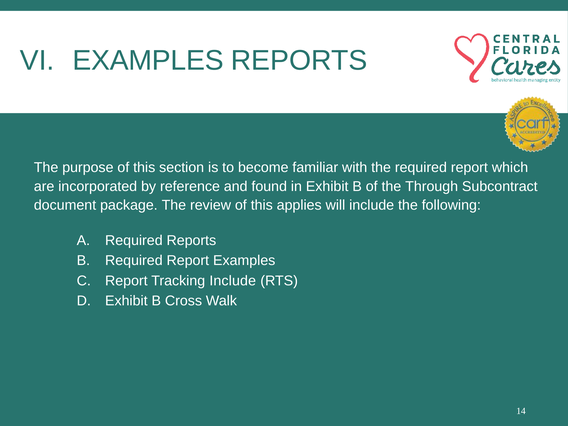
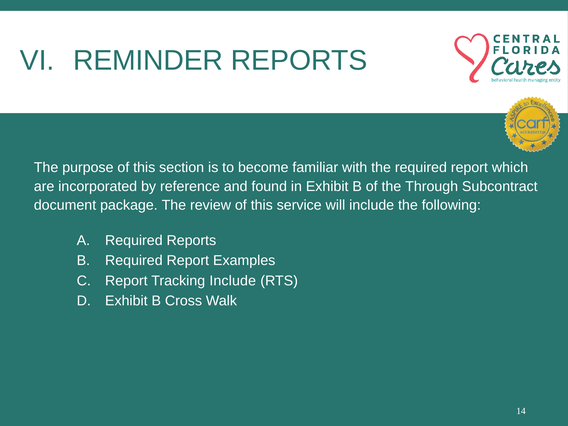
EXAMPLES at (148, 60): EXAMPLES -> REMINDER
applies: applies -> service
